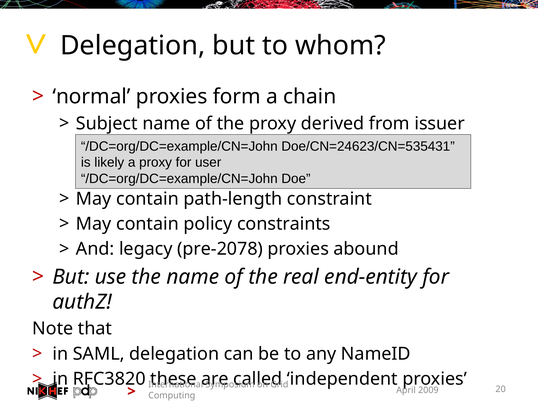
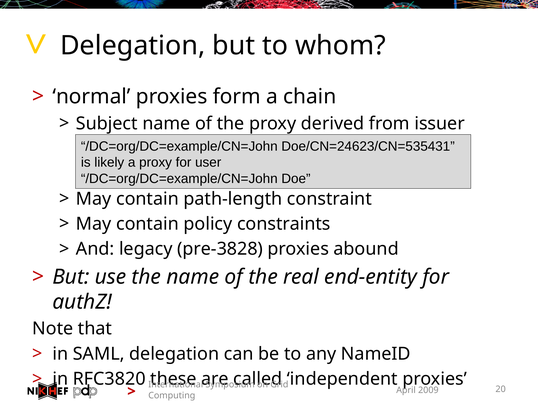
pre-2078: pre-2078 -> pre-3828
